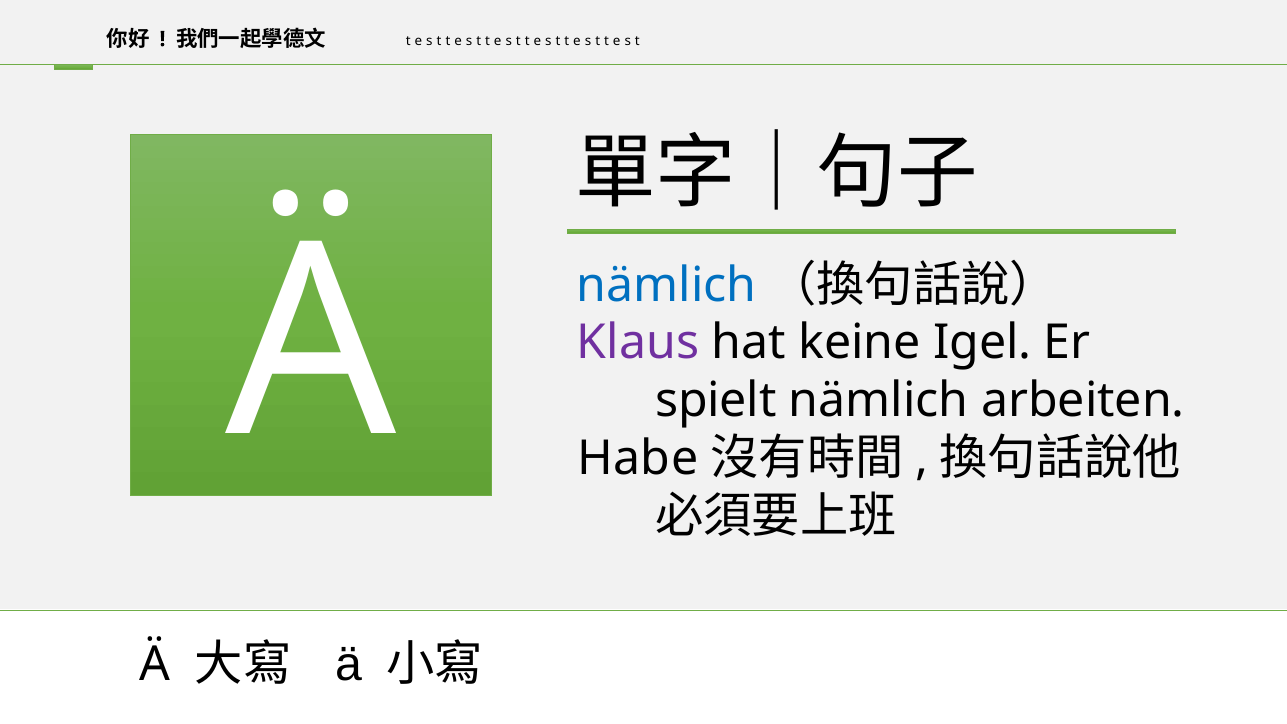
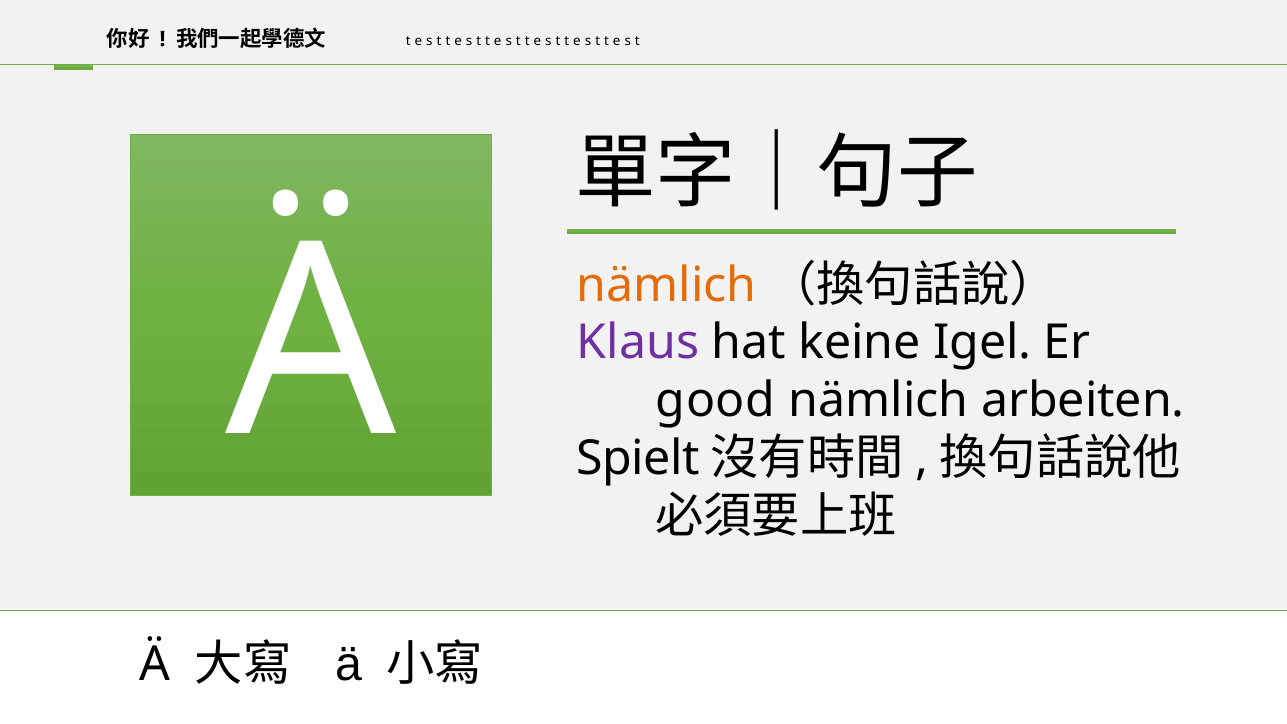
nämlich at (667, 285) colour: blue -> orange
spielt: spielt -> good
Habe: Habe -> Spielt
